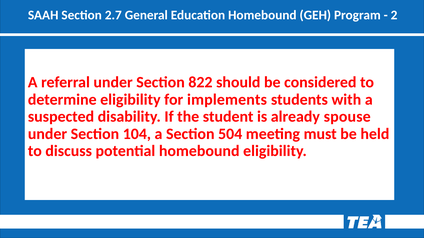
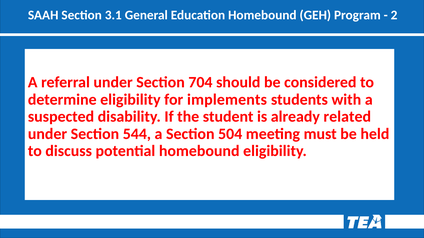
2.7: 2.7 -> 3.1
822: 822 -> 704
spouse: spouse -> related
104: 104 -> 544
